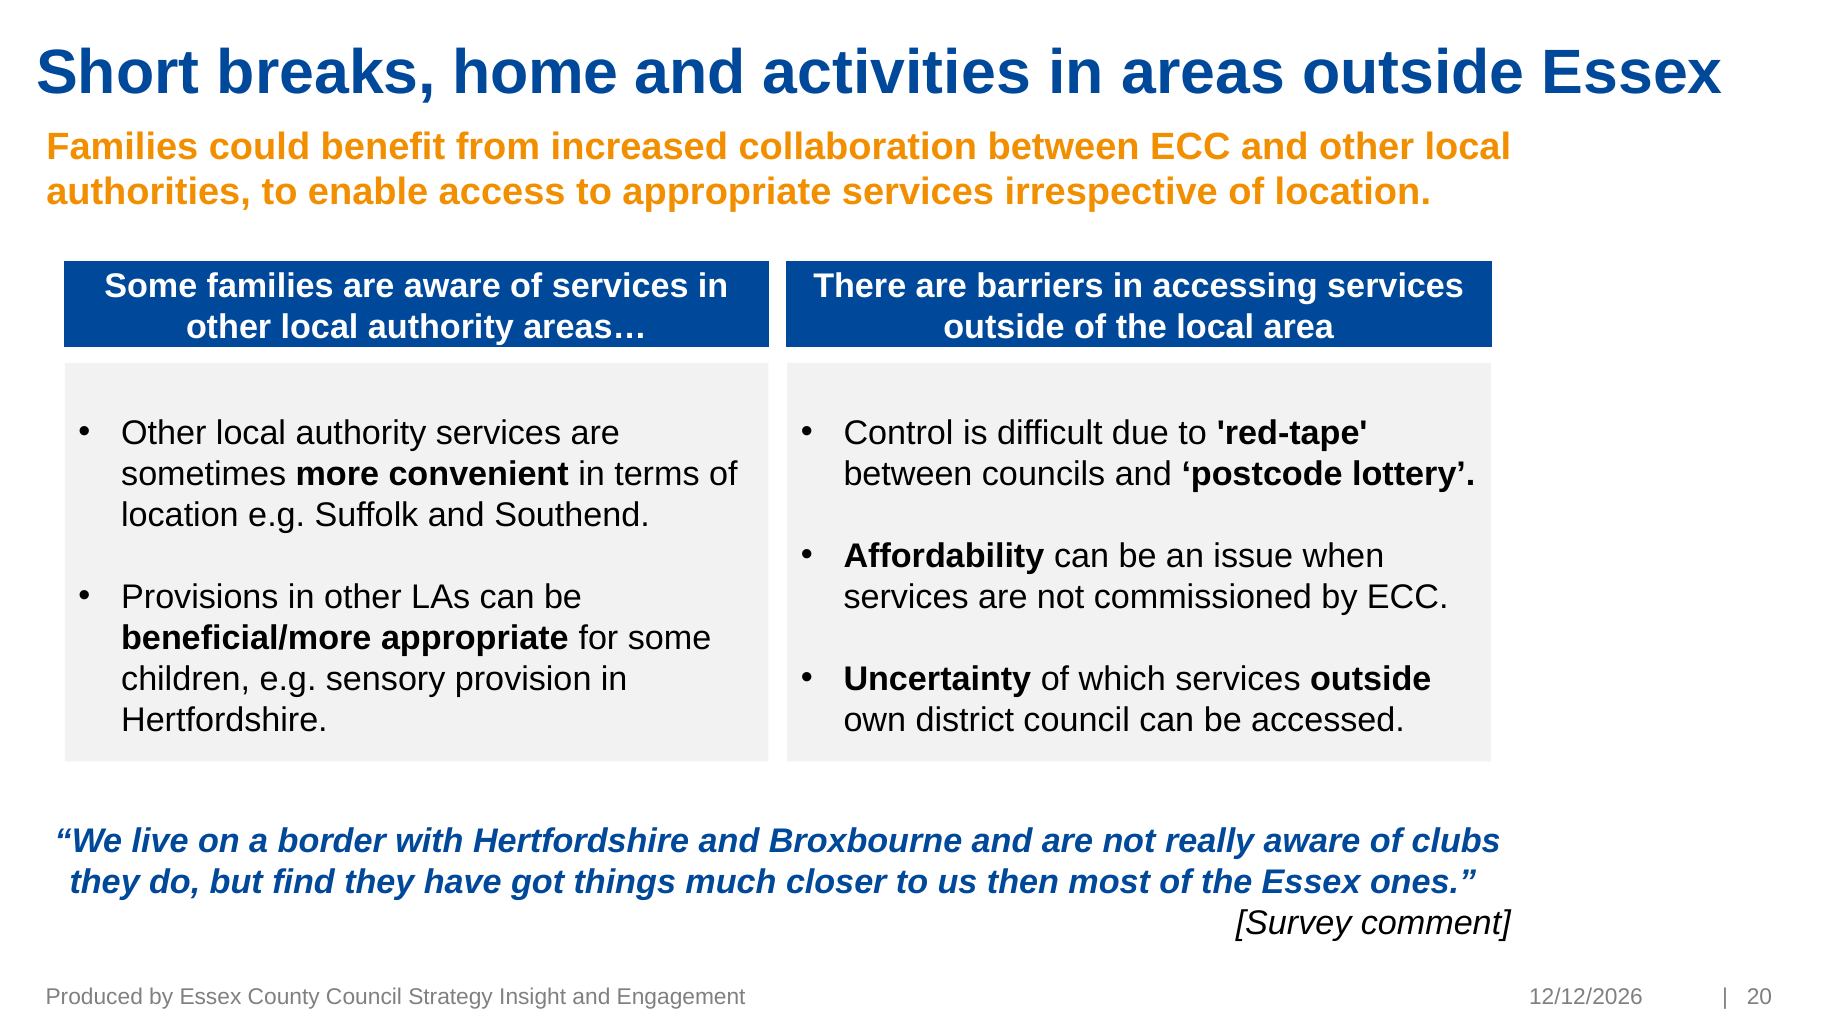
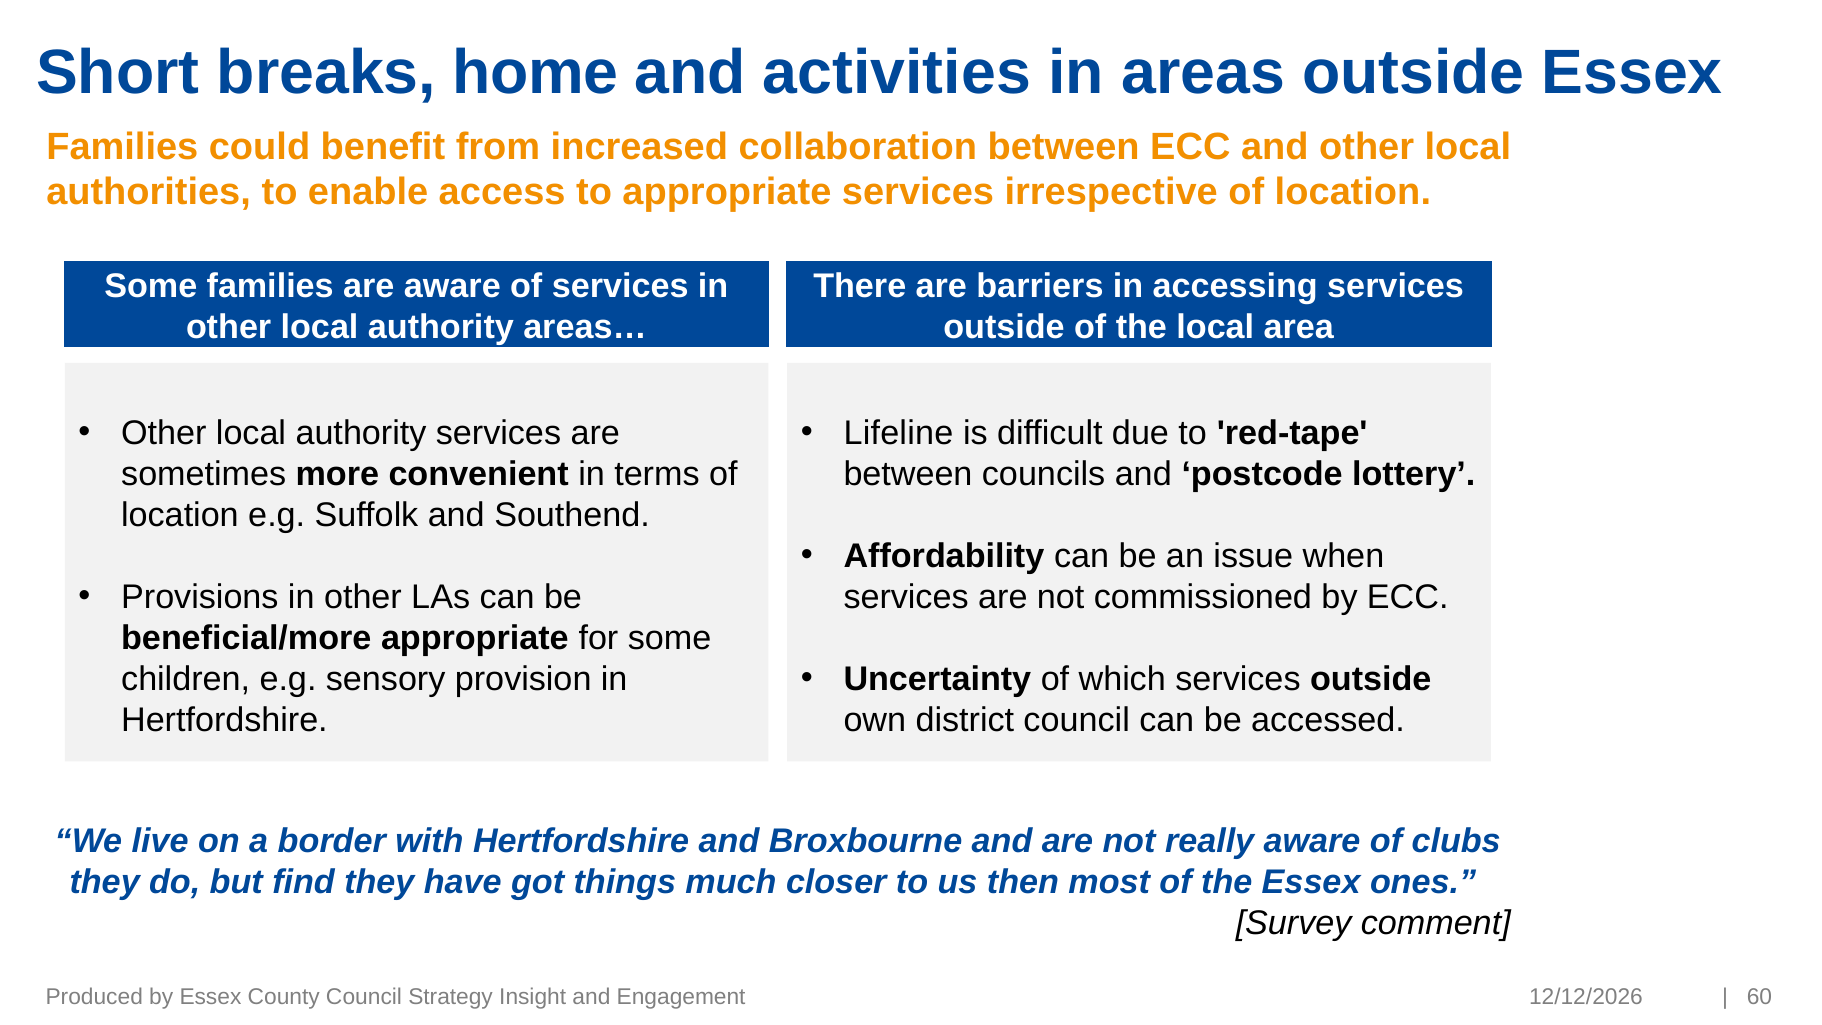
Control: Control -> Lifeline
20: 20 -> 60
